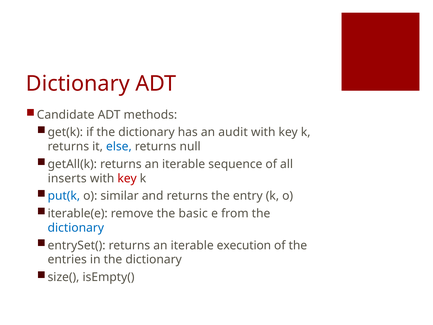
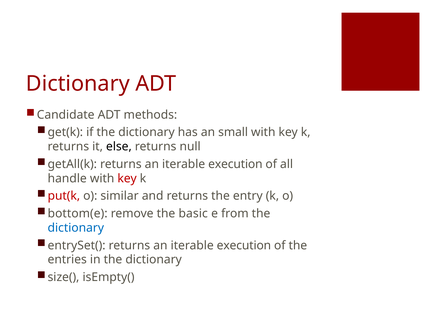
audit: audit -> small
else colour: blue -> black
sequence at (235, 164): sequence -> execution
inserts: inserts -> handle
put(k colour: blue -> red
iterable(e: iterable(e -> bottom(e
